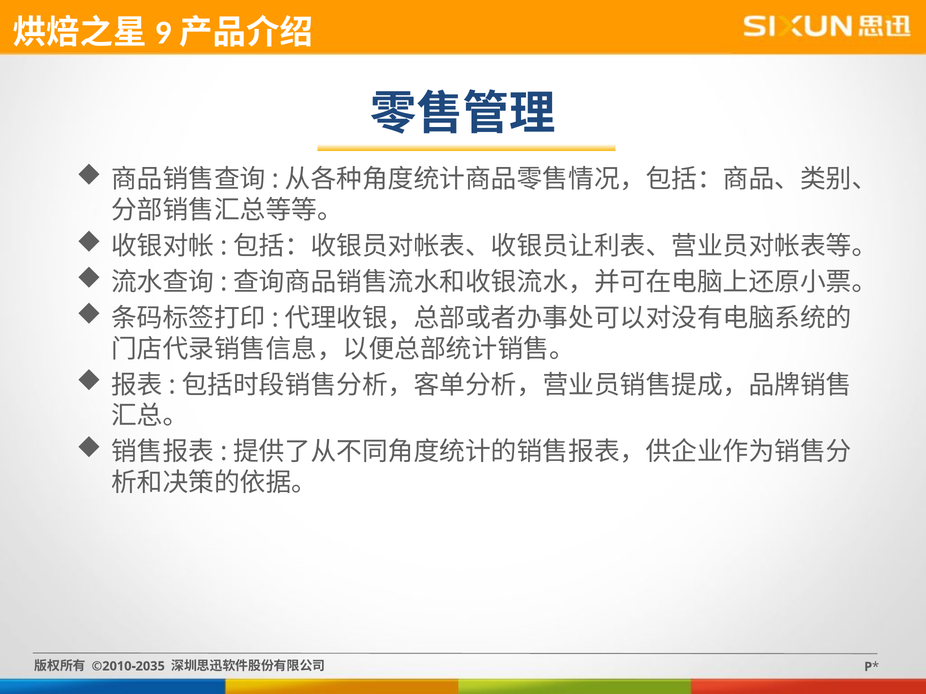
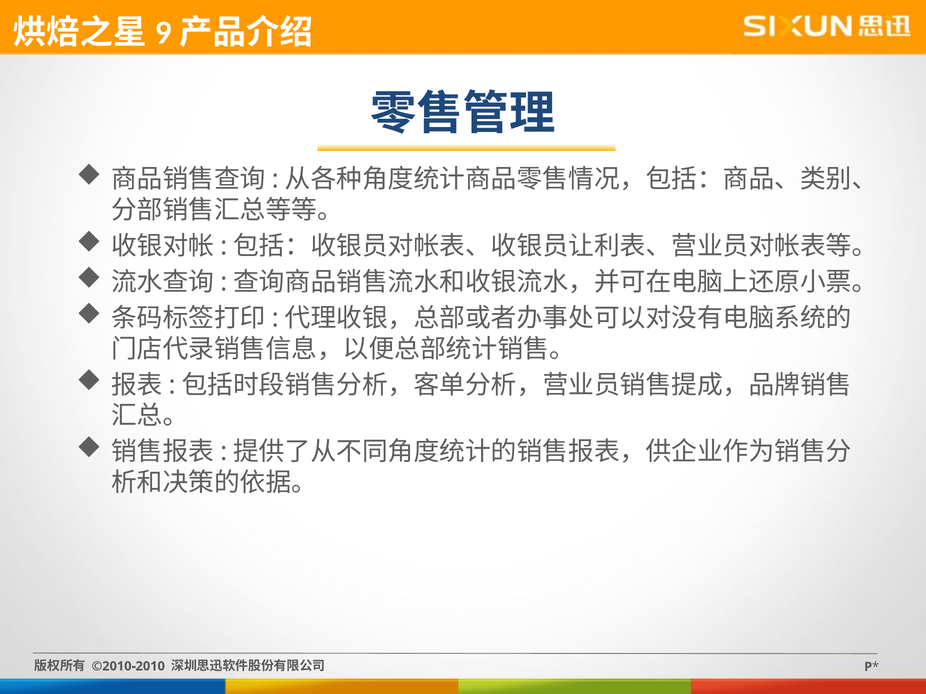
©2010-2035: ©2010-2035 -> ©2010-2010
